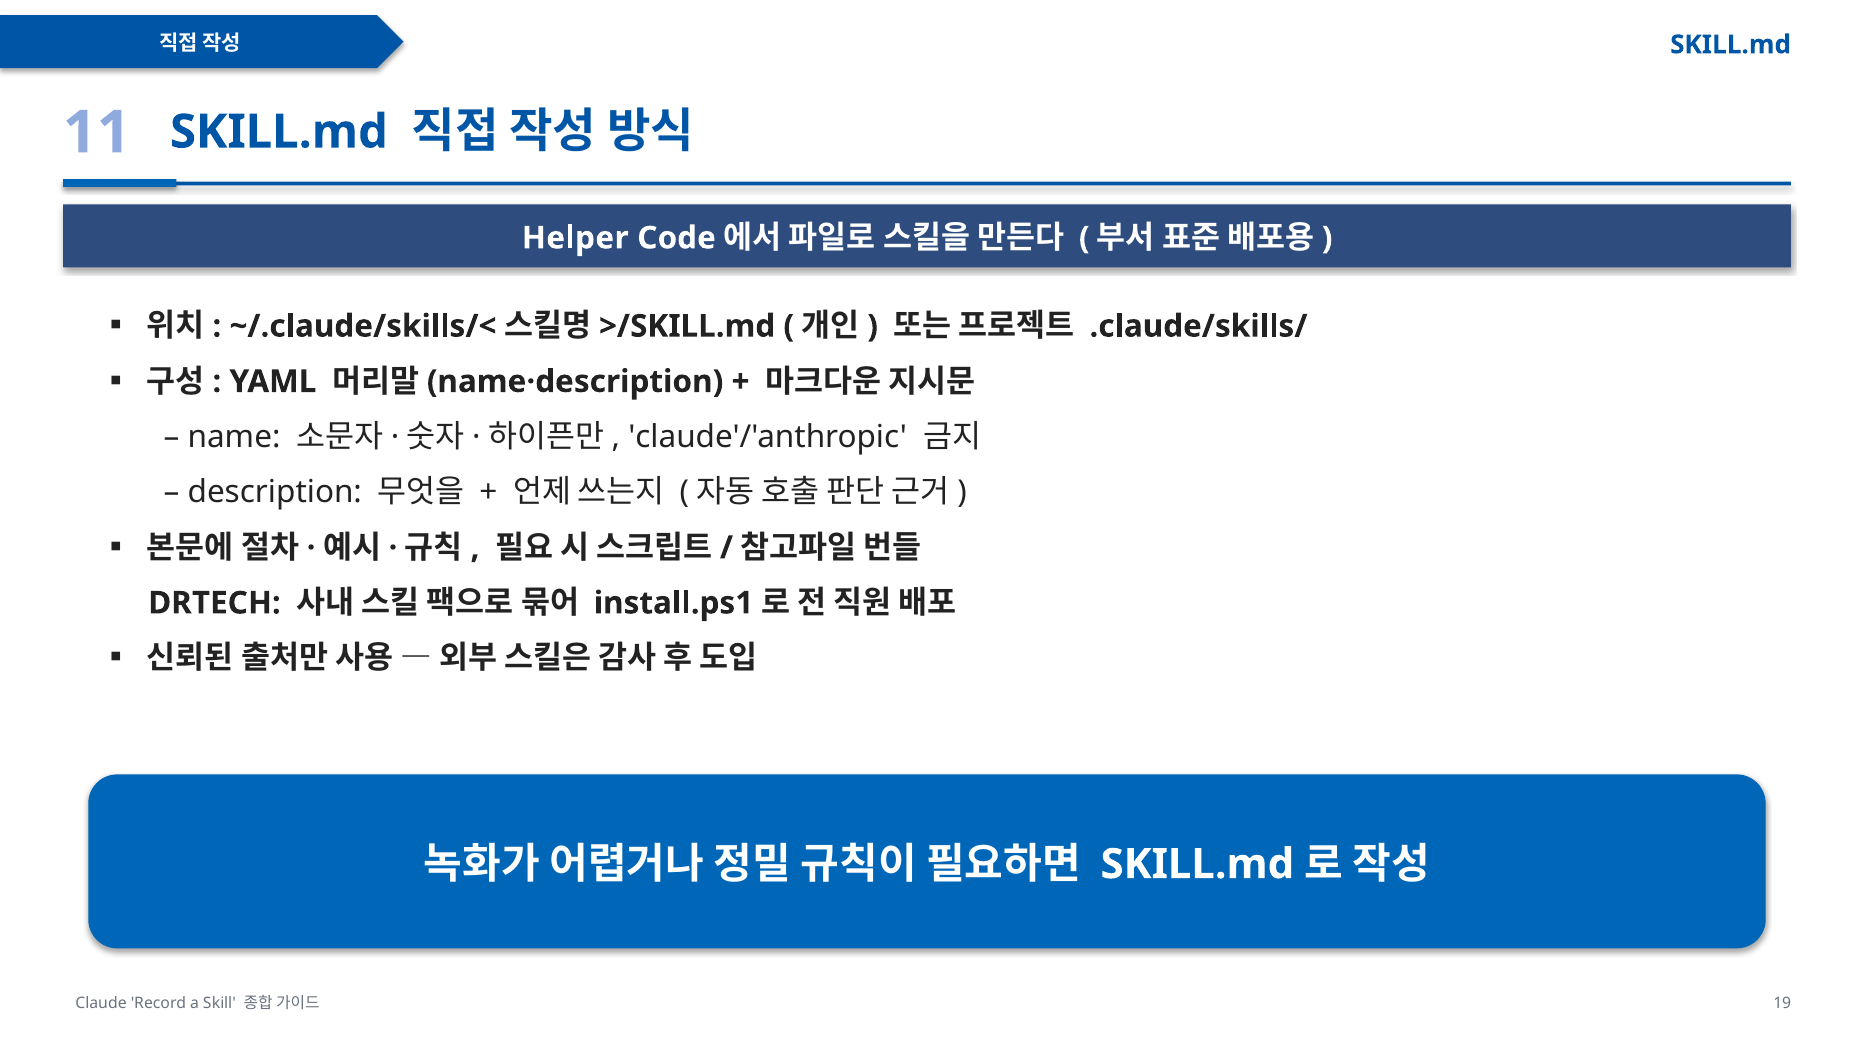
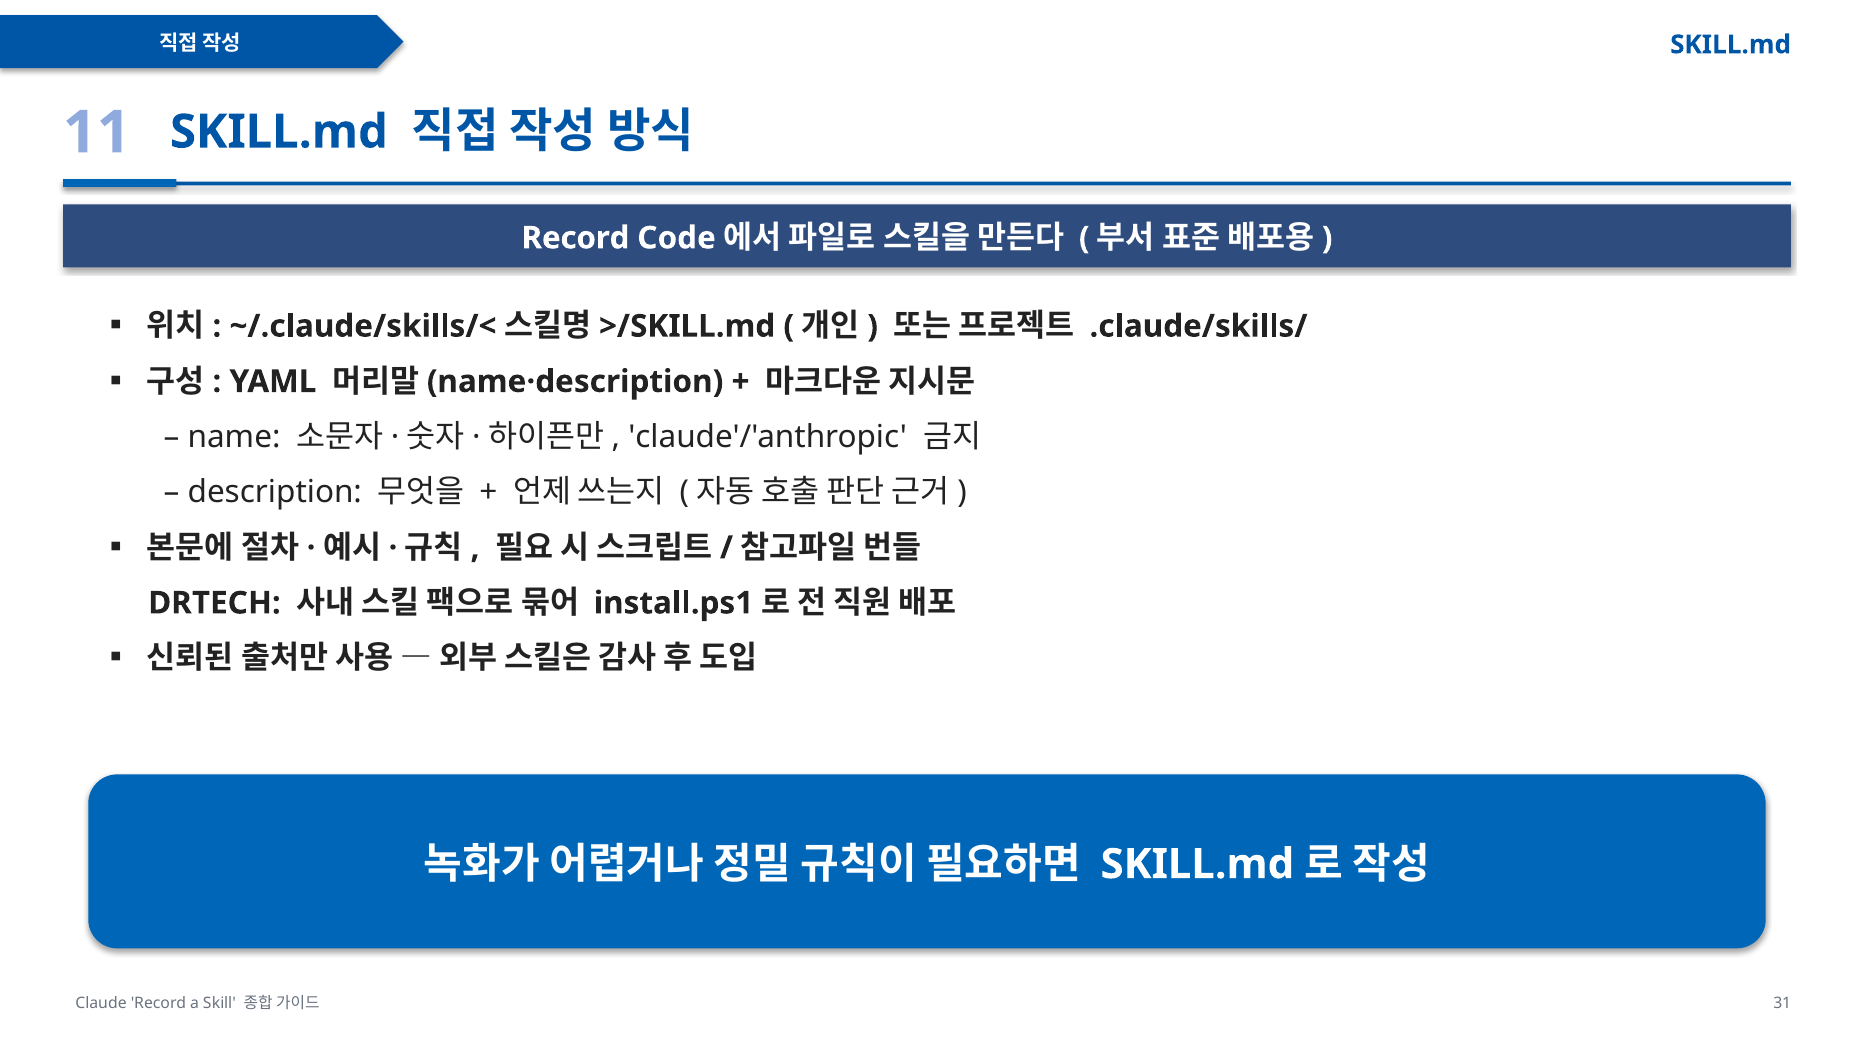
Helper at (575, 238): Helper -> Record
19: 19 -> 31
